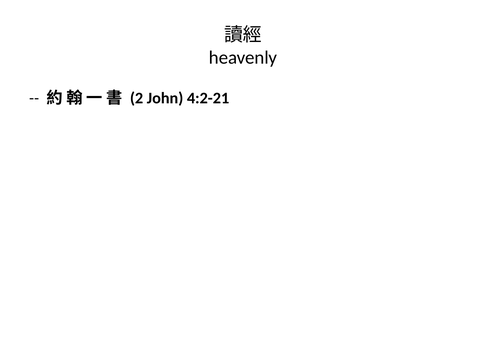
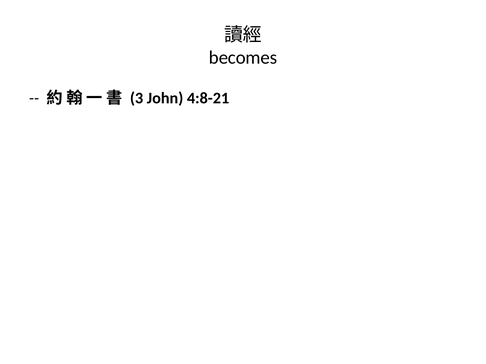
heavenly: heavenly -> becomes
2: 2 -> 3
4:2-21: 4:2-21 -> 4:8-21
